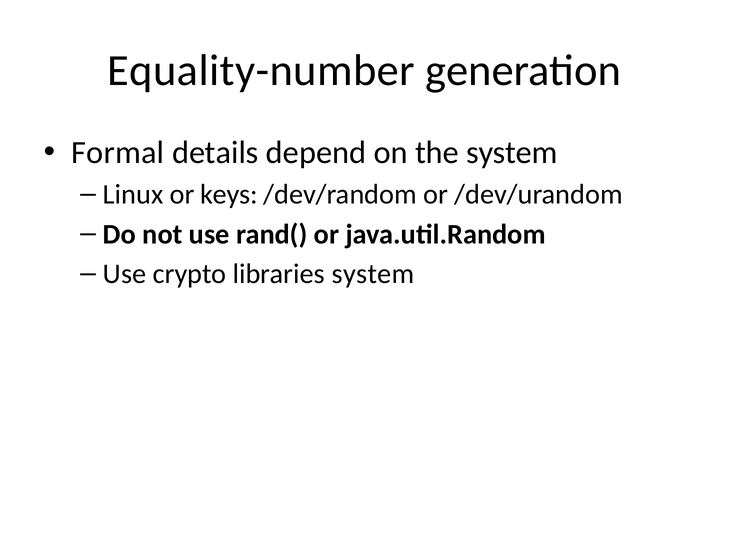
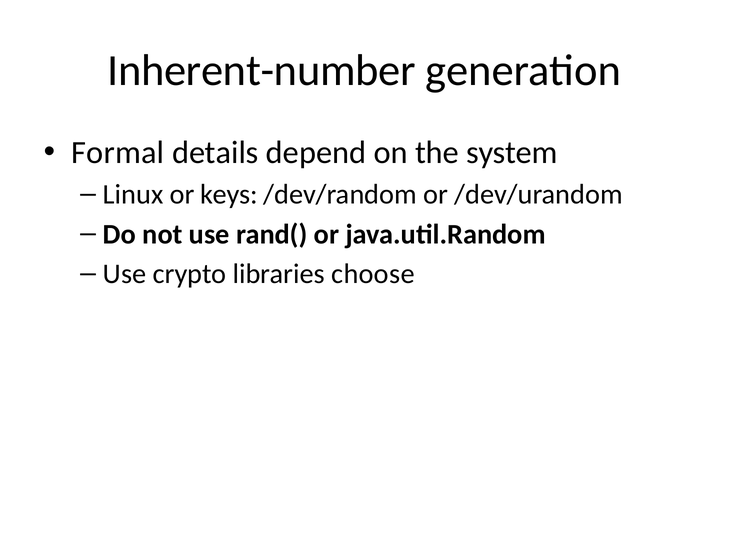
Equality-number: Equality-number -> Inherent-number
libraries system: system -> choose
